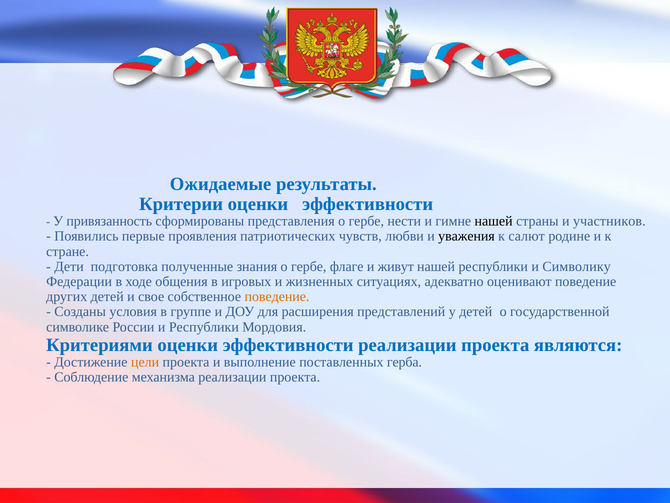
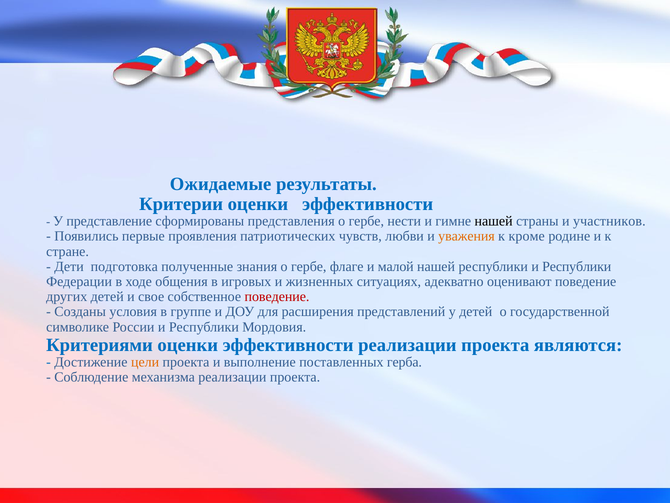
привязанность: привязанность -> представление
уважения colour: black -> orange
салют: салют -> кроме
живут: живут -> малой
республики и Символику: Символику -> Республики
поведение at (277, 296) colour: orange -> red
